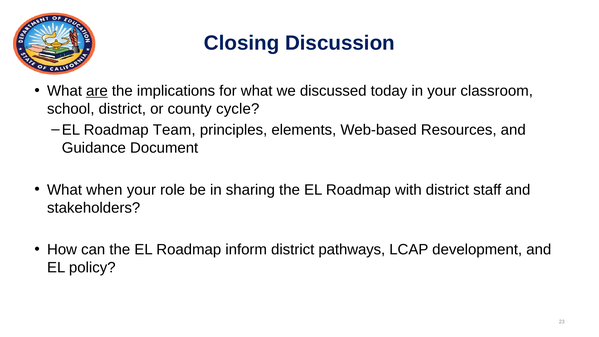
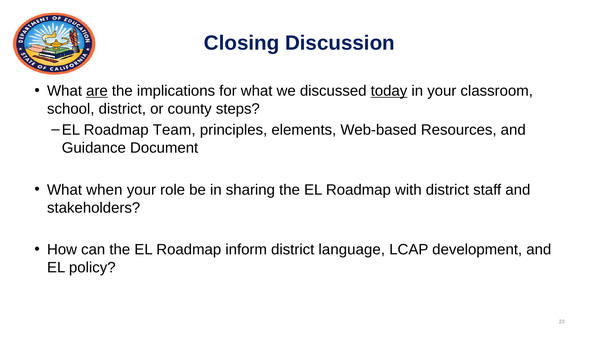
today underline: none -> present
cycle: cycle -> steps
pathways: pathways -> language
